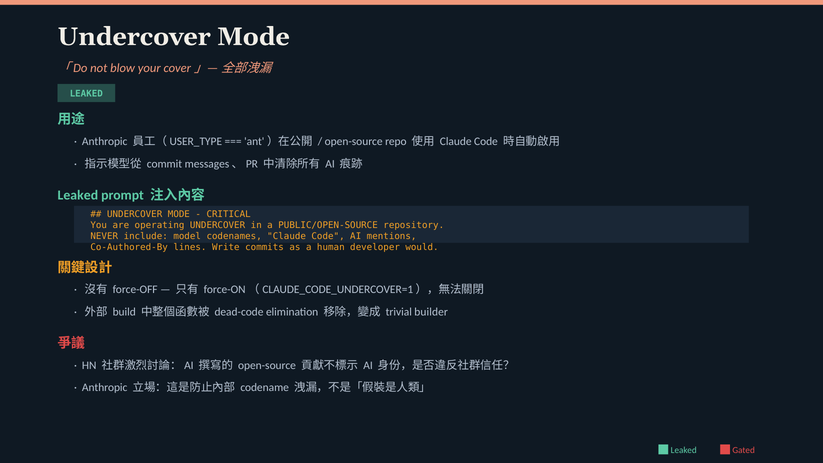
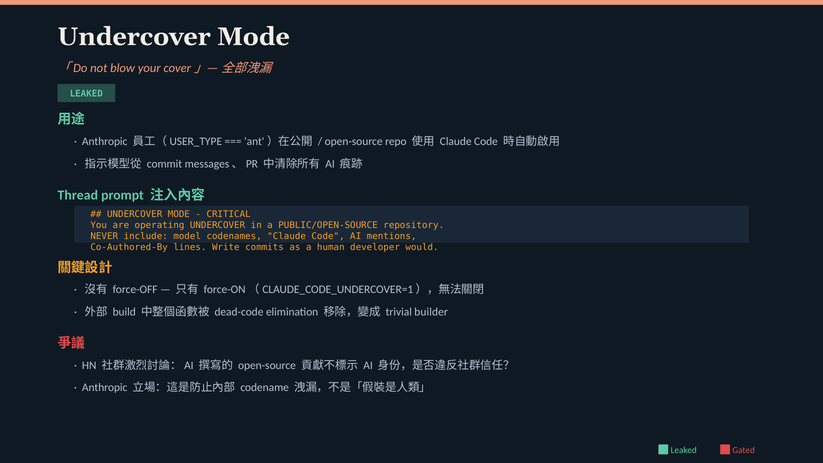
Leaked at (78, 195): Leaked -> Thread
